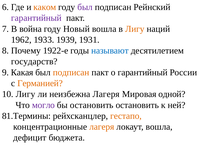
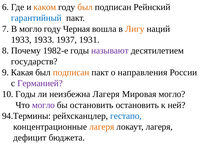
был at (85, 7) colour: purple -> orange
гарантийный at (36, 18) colour: purple -> blue
В война: война -> могло
Новый: Новый -> Черная
1962 at (21, 40): 1962 -> 1933
1939: 1939 -> 1937
1922-е: 1922-е -> 1982-е
называют colour: blue -> purple
о гарантийный: гарантийный -> направления
Германией colour: orange -> purple
10 Лигу: Лигу -> Годы
Мировая одной: одной -> могло
81.Термины: 81.Термины -> 94.Термины
гестапо colour: orange -> blue
локаут вошла: вошла -> лагеря
